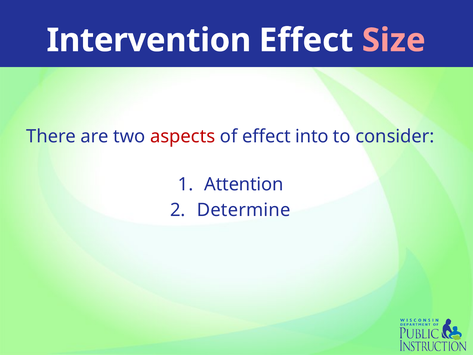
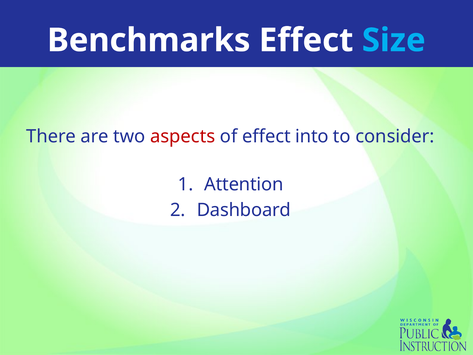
Intervention: Intervention -> Benchmarks
Size colour: pink -> light blue
Determine: Determine -> Dashboard
